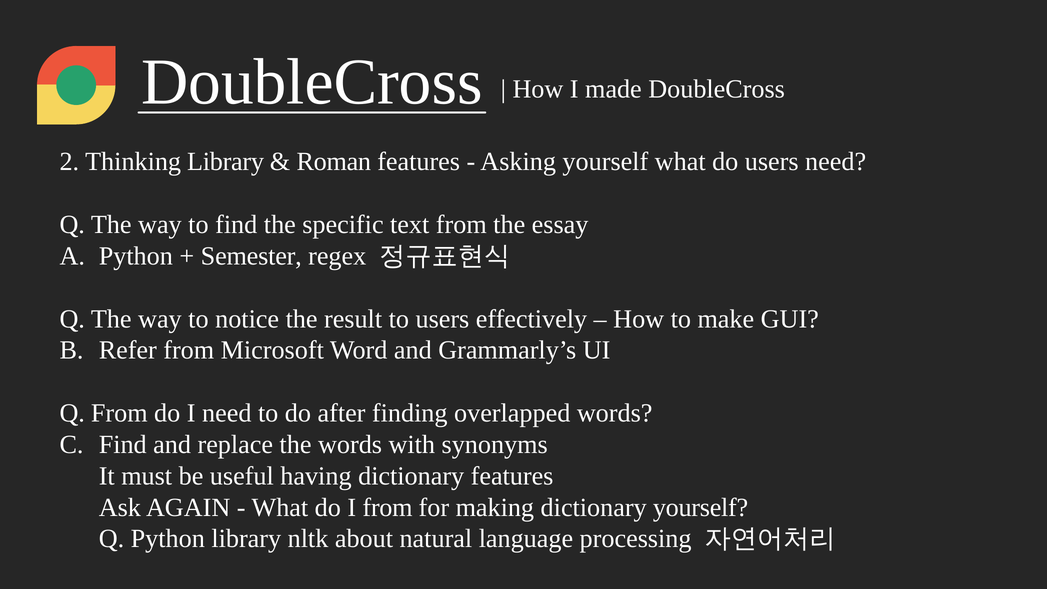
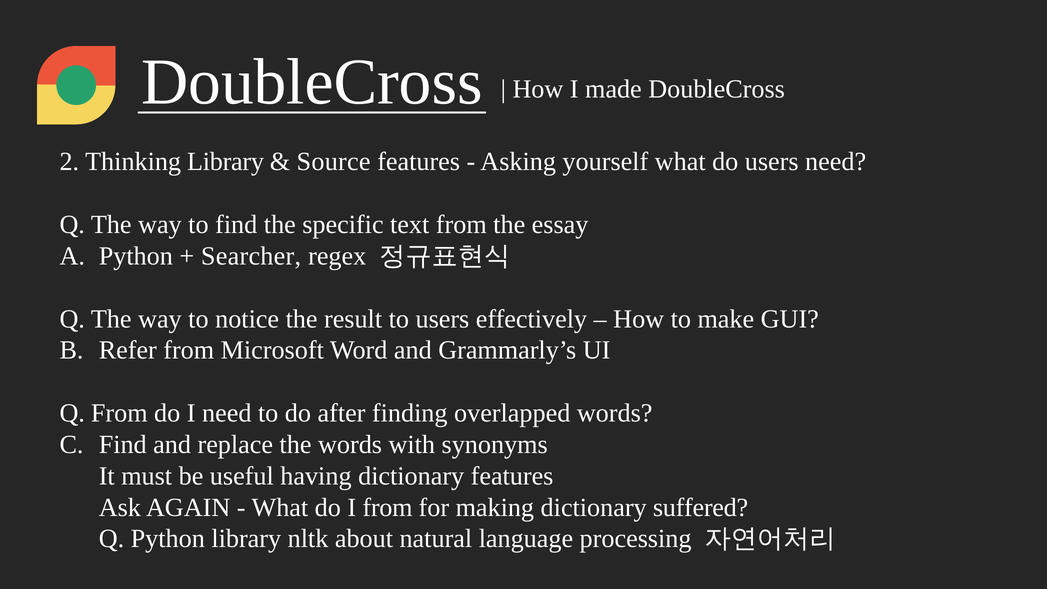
Roman: Roman -> Source
Semester: Semester -> Searcher
dictionary yourself: yourself -> suffered
